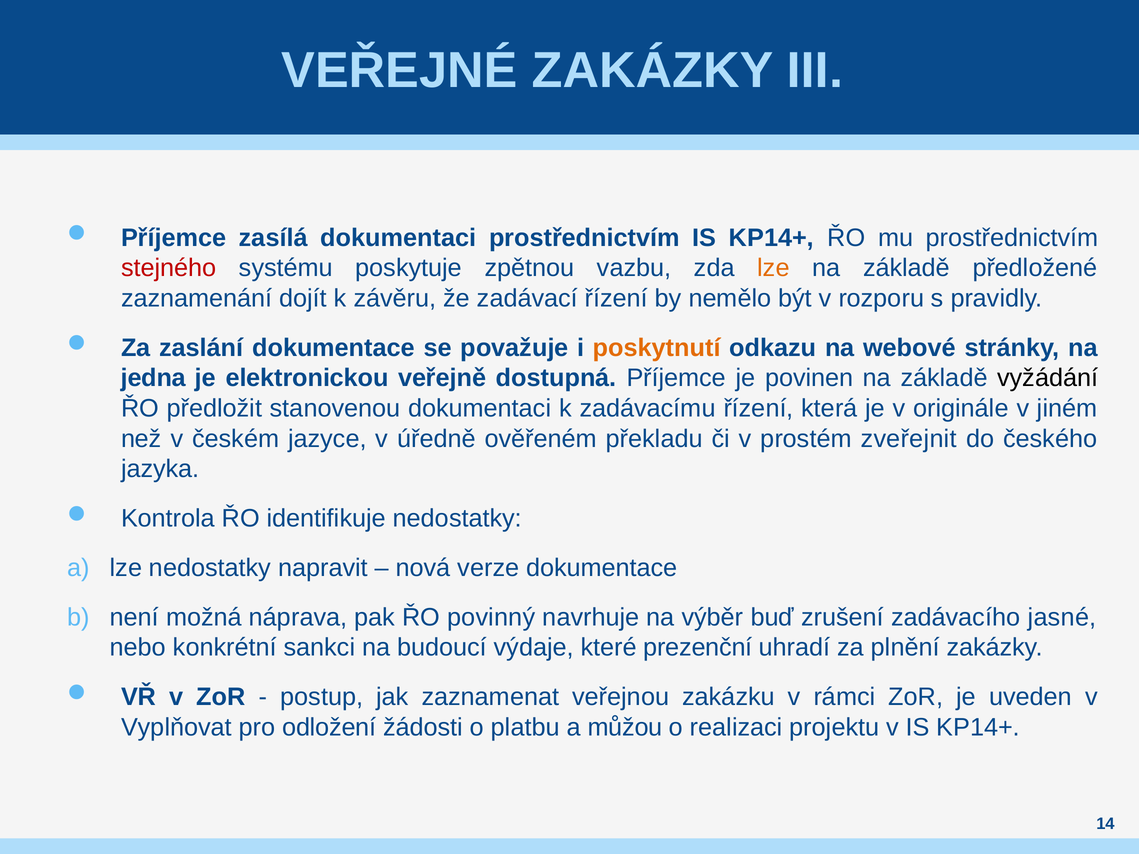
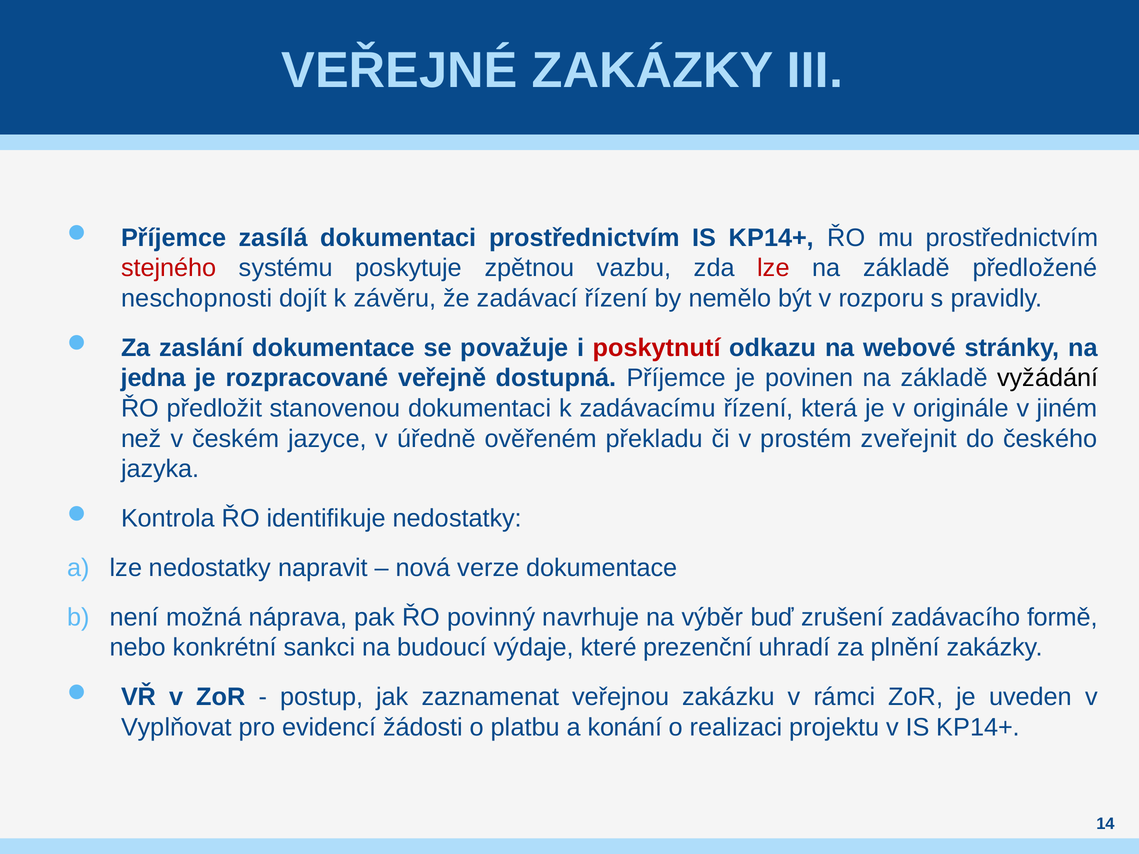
lze at (774, 268) colour: orange -> red
zaznamenání: zaznamenání -> neschopnosti
poskytnutí colour: orange -> red
elektronickou: elektronickou -> rozpracované
jasné: jasné -> formě
odložení: odložení -> evidencí
můžou: můžou -> konání
